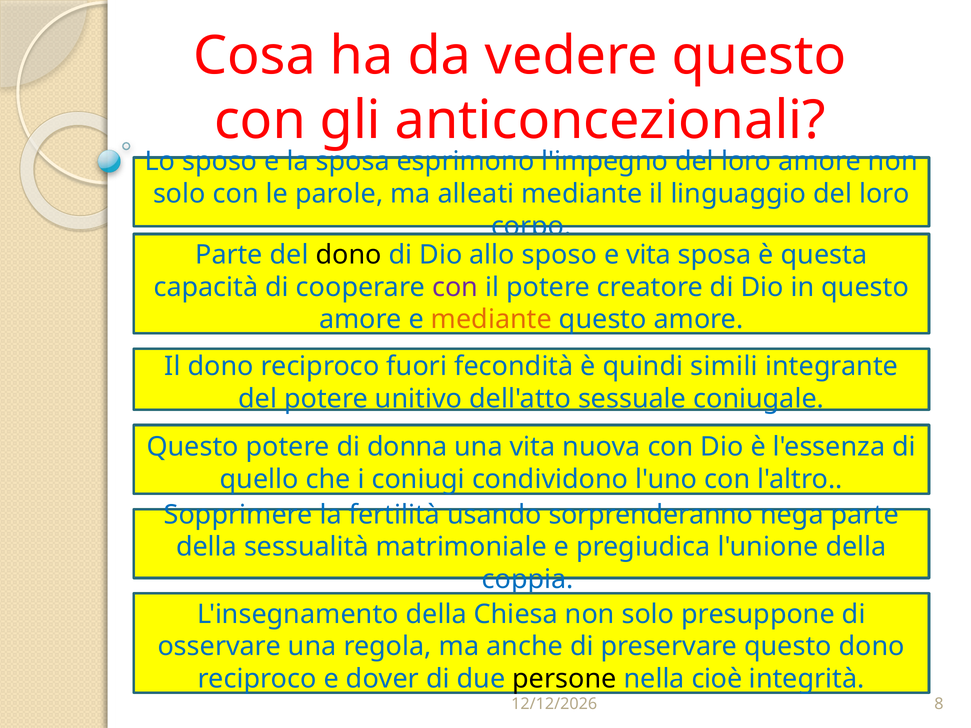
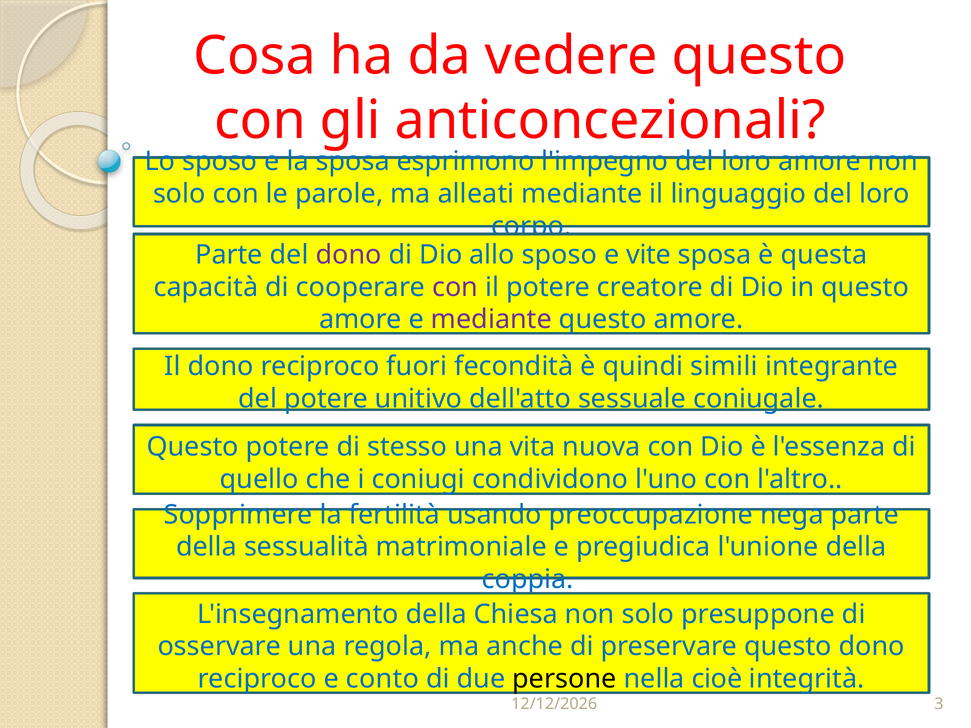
dono at (349, 255) colour: black -> purple
e vita: vita -> vite
mediante at (491, 320) colour: orange -> purple
donna: donna -> stesso
sorprenderanno: sorprenderanno -> preoccupazione
dover: dover -> conto
8: 8 -> 3
